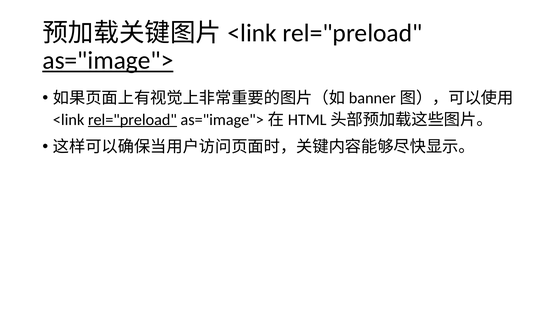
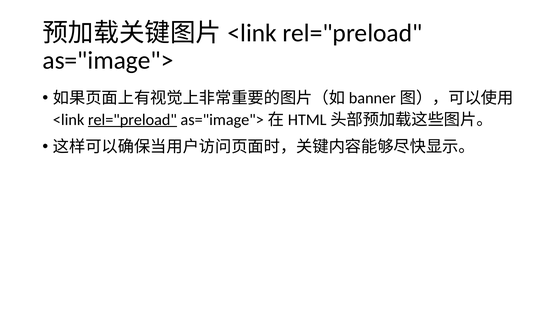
as="image"> underline: present -> none
